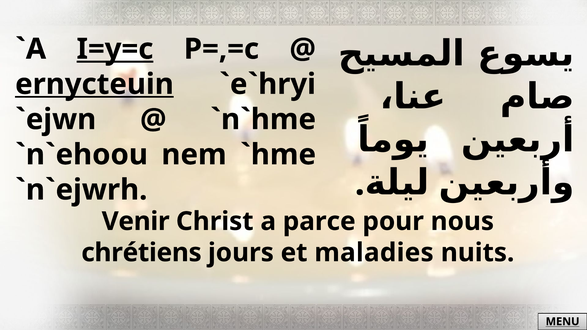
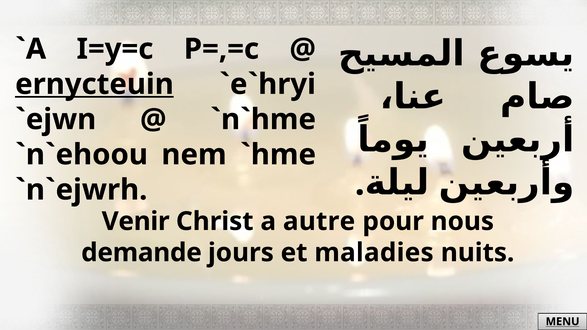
I=y=c underline: present -> none
parce: parce -> autre
chrétiens: chrétiens -> demande
